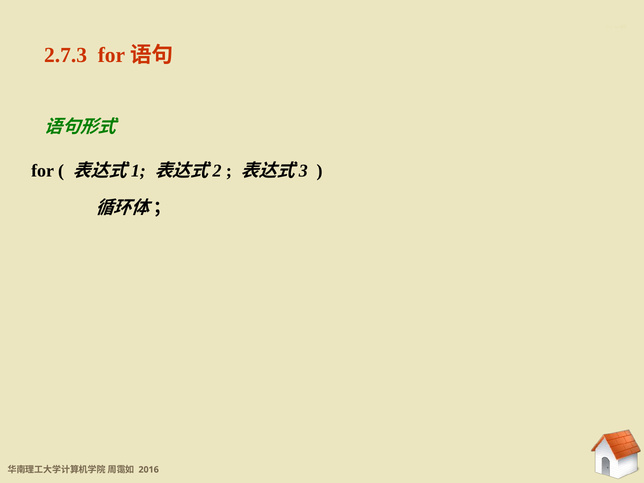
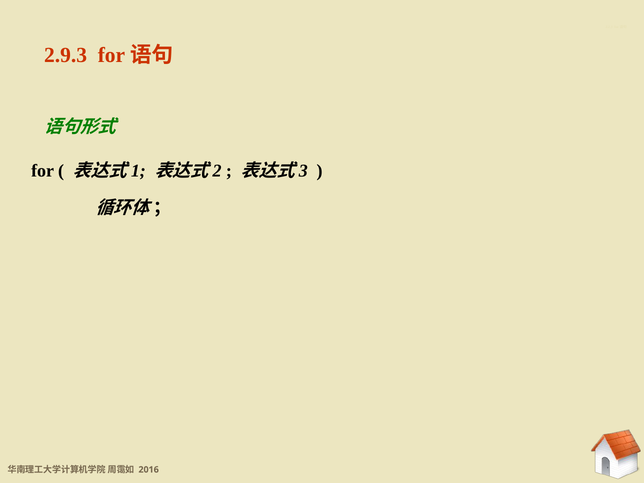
2.7.3: 2.7.3 -> 2.9.3
